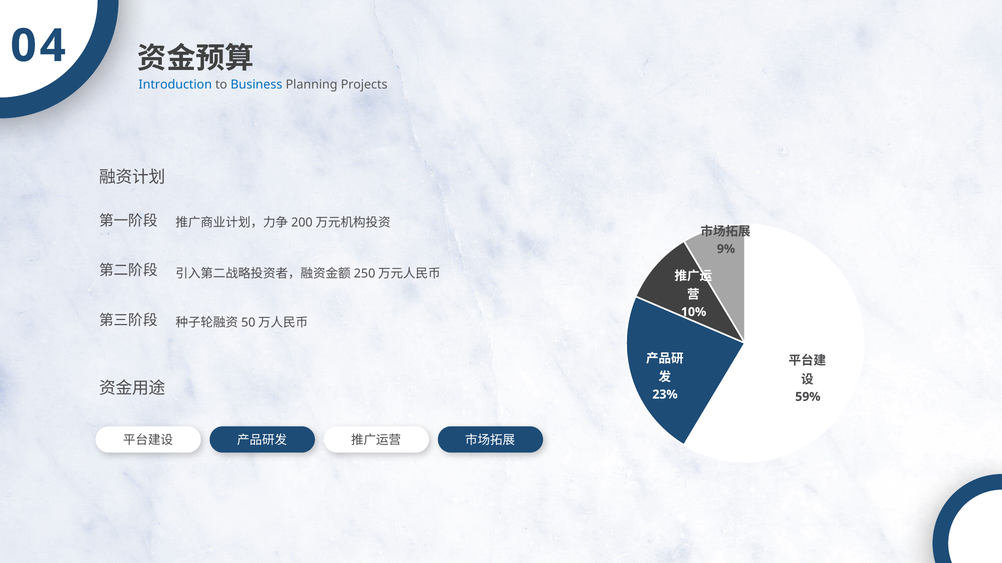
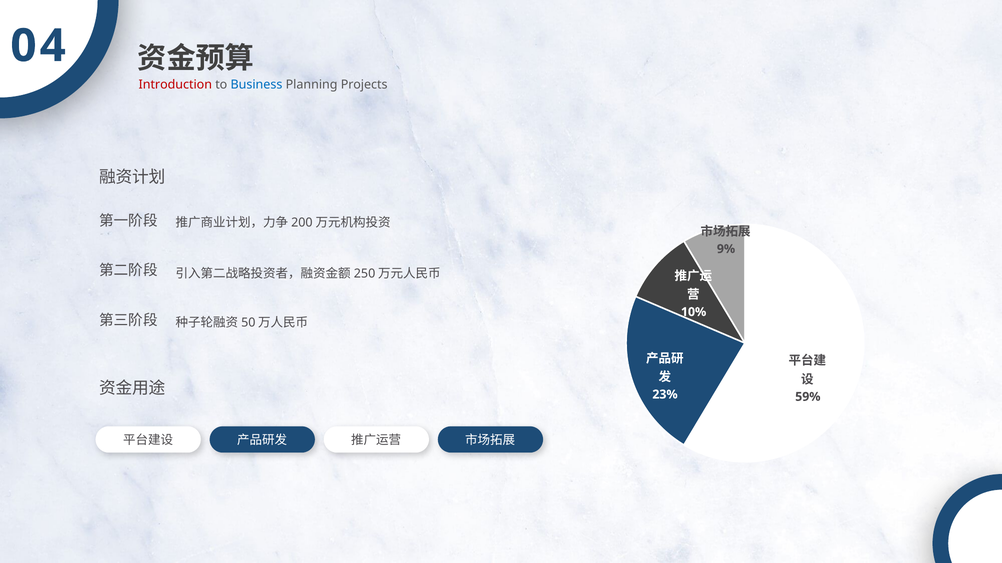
Introduction colour: blue -> red
